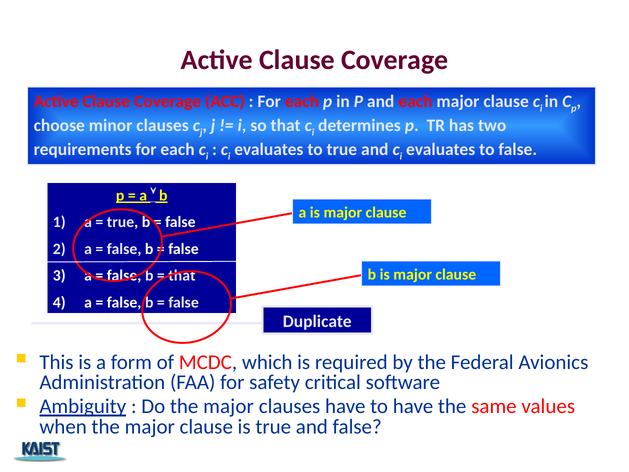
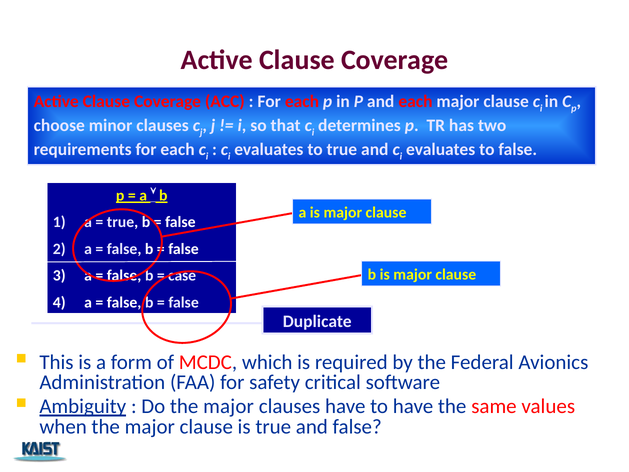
that at (182, 276): that -> case
